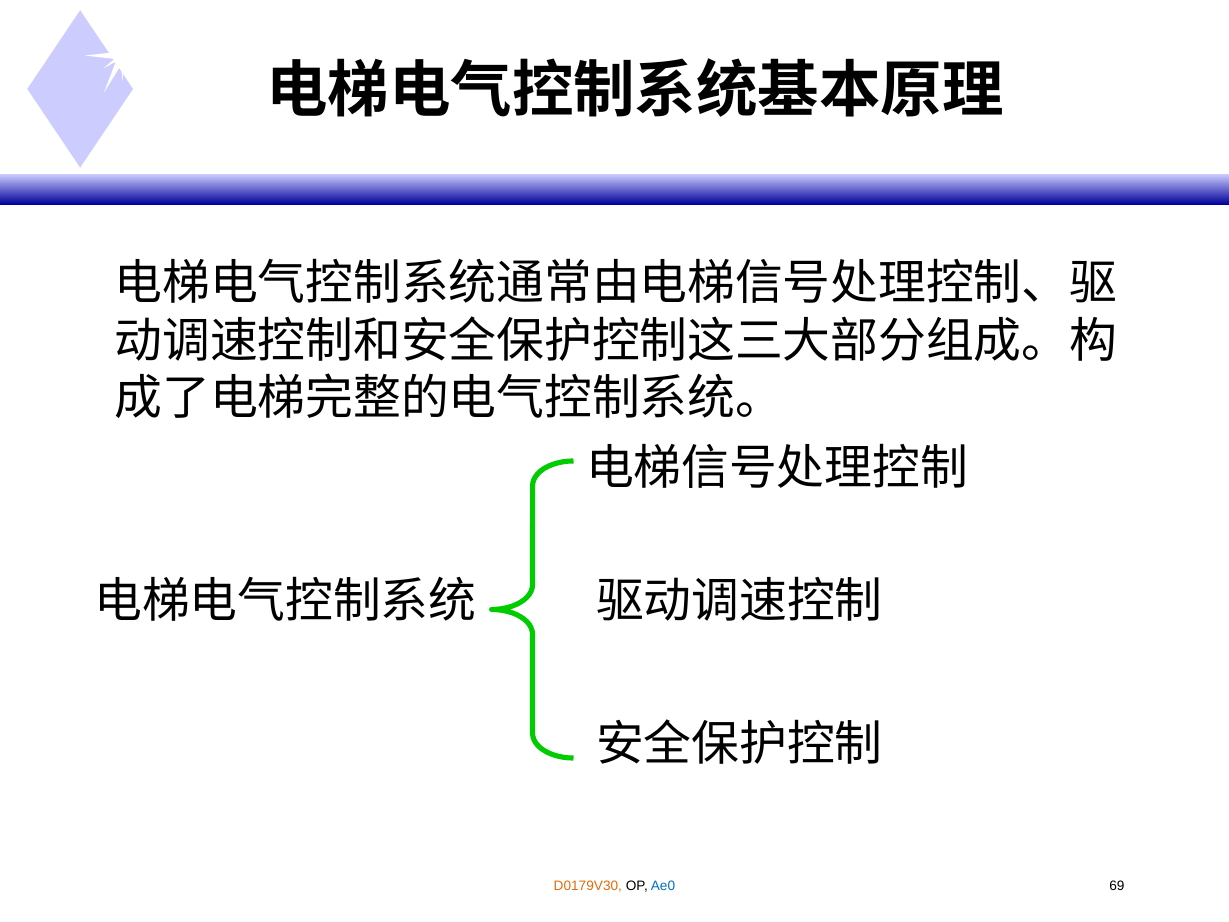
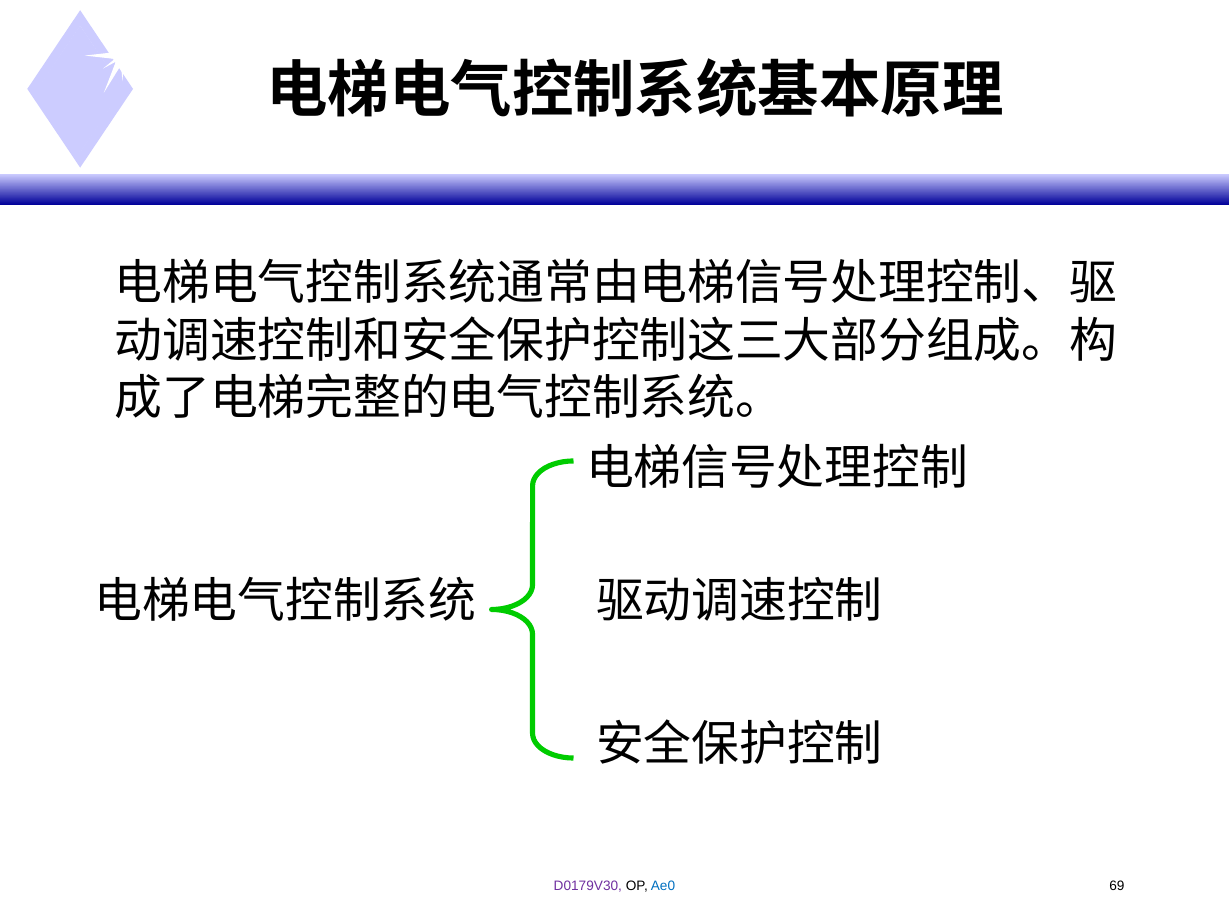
D0179V30 colour: orange -> purple
